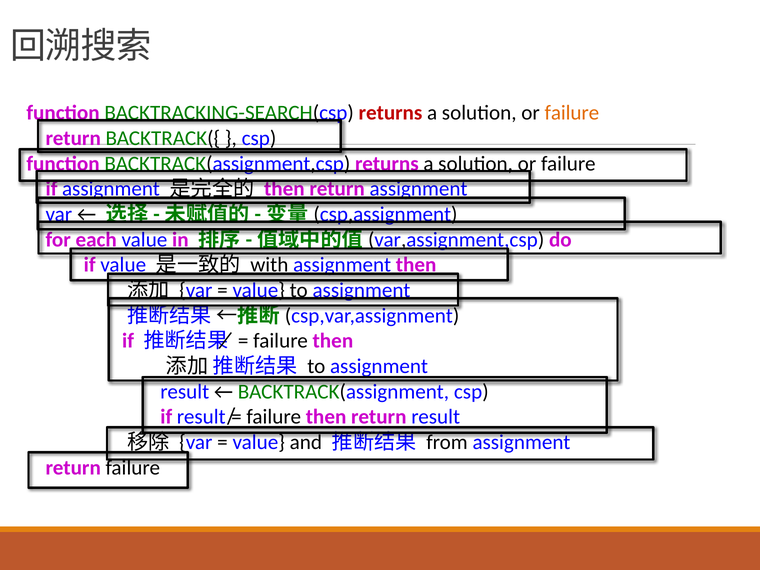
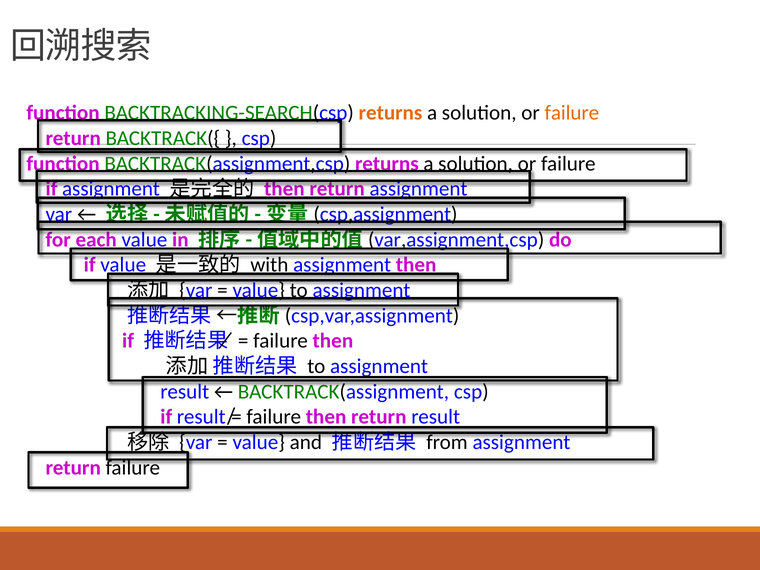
returns at (390, 113) colour: red -> orange
